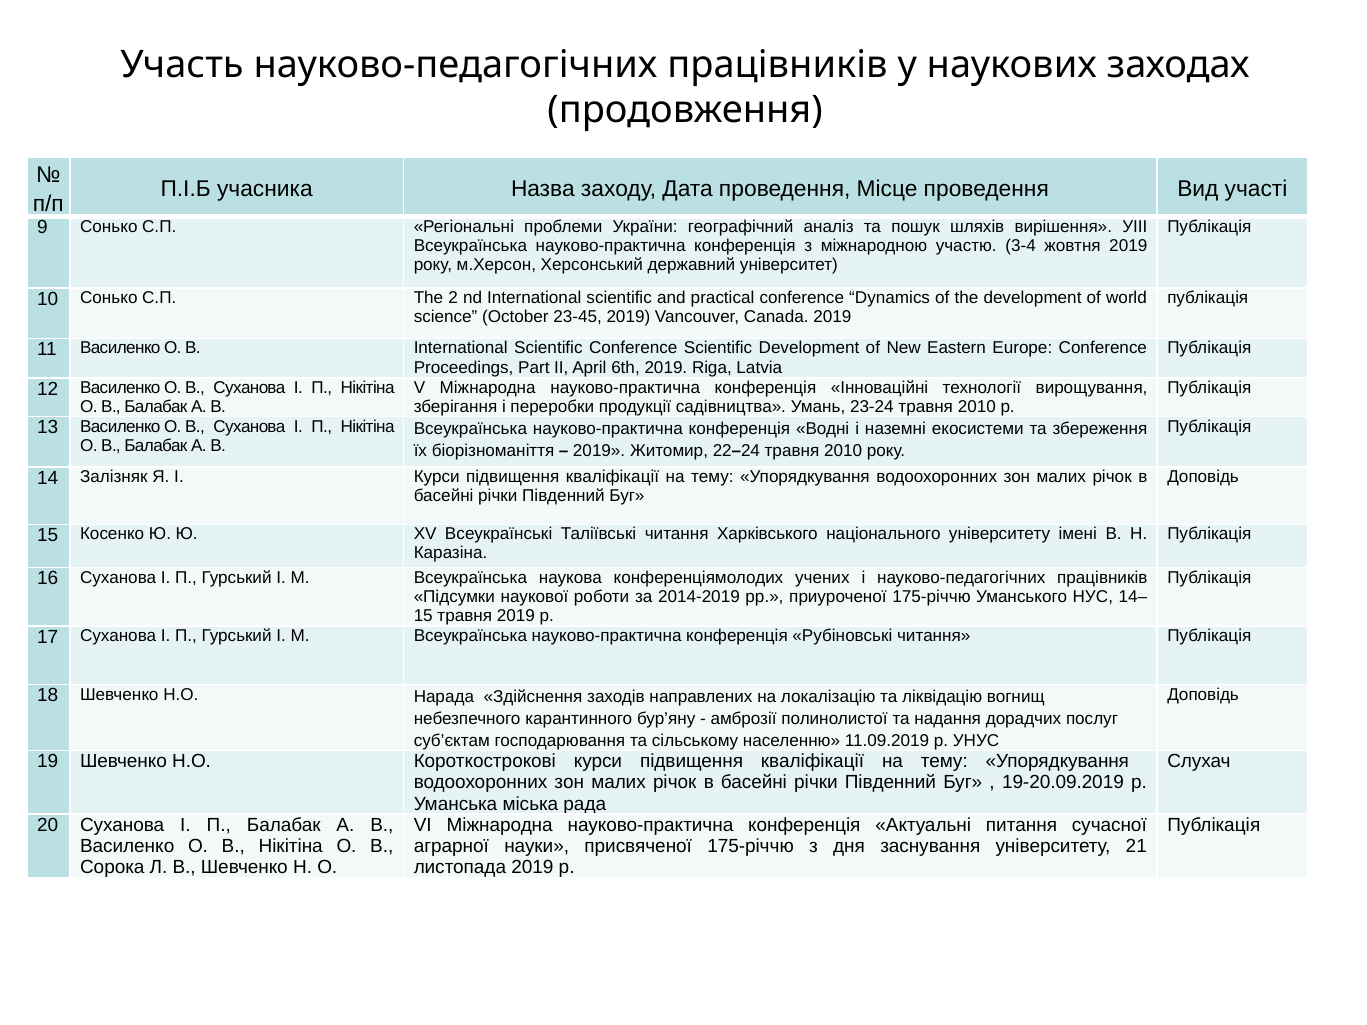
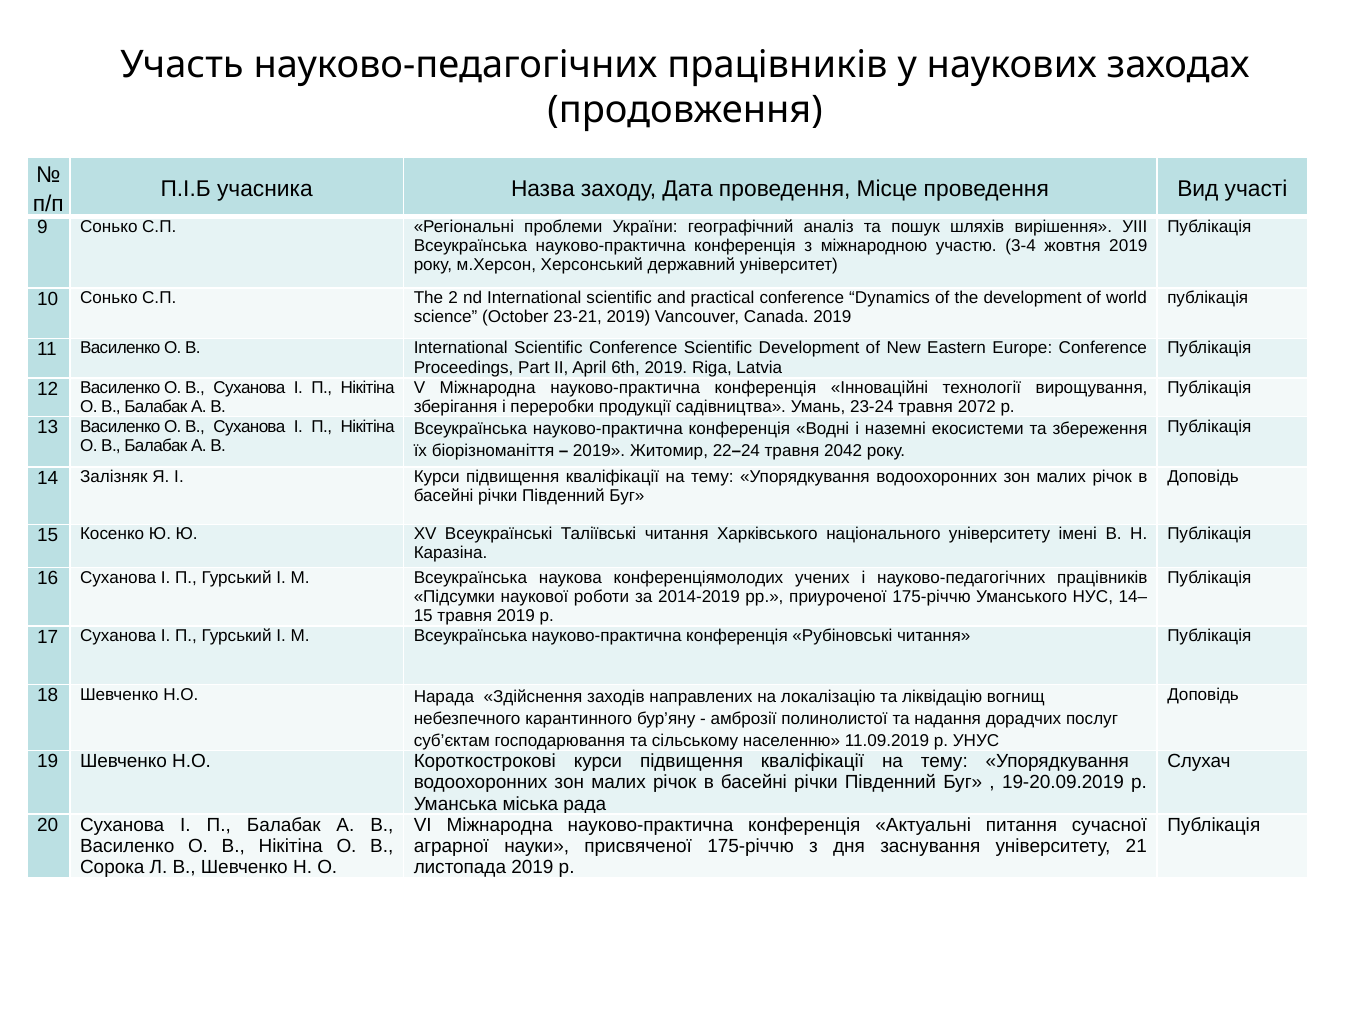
23-45: 23-45 -> 23-21
23-24 травня 2010: 2010 -> 2072
22–24 травня 2010: 2010 -> 2042
